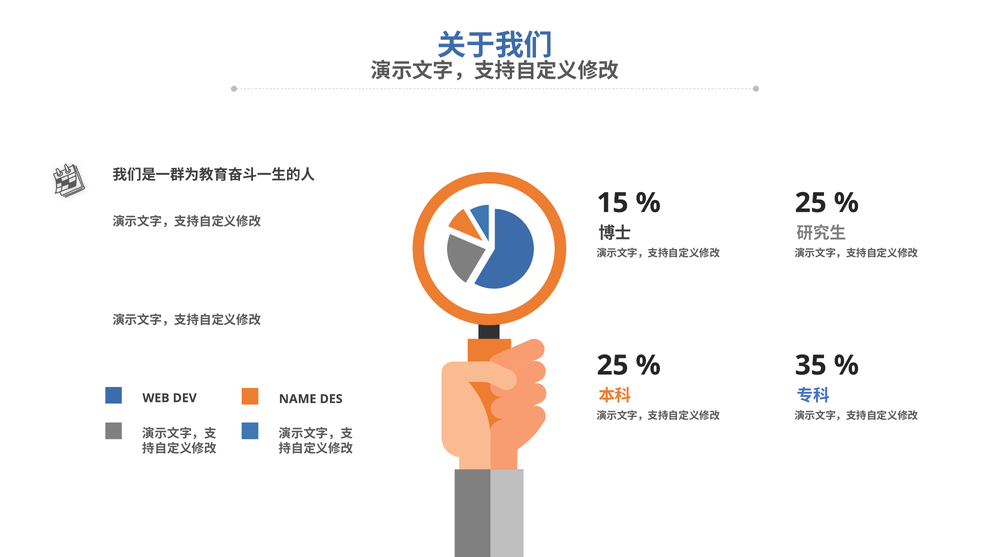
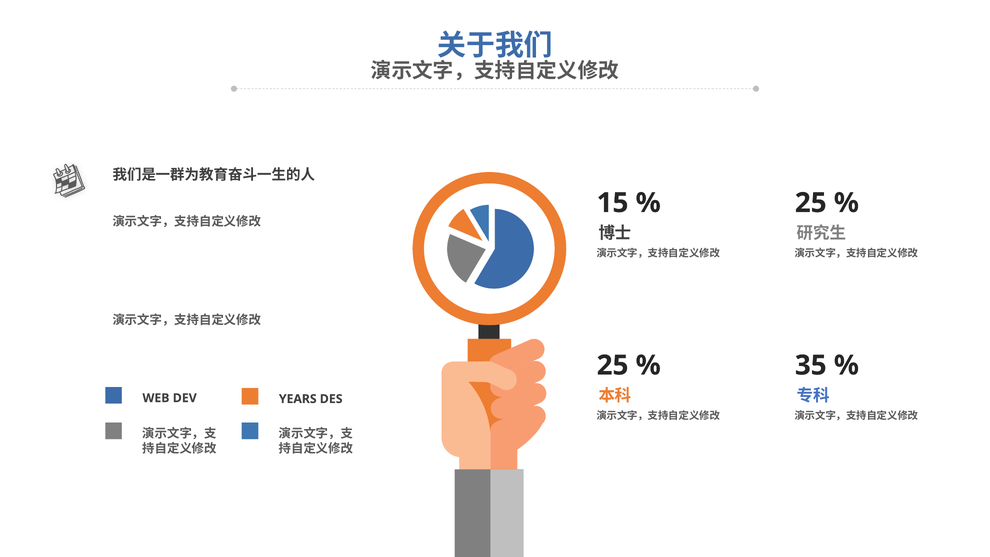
NAME: NAME -> YEARS
